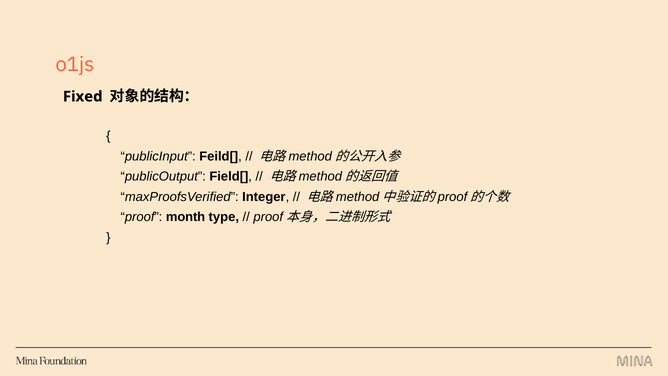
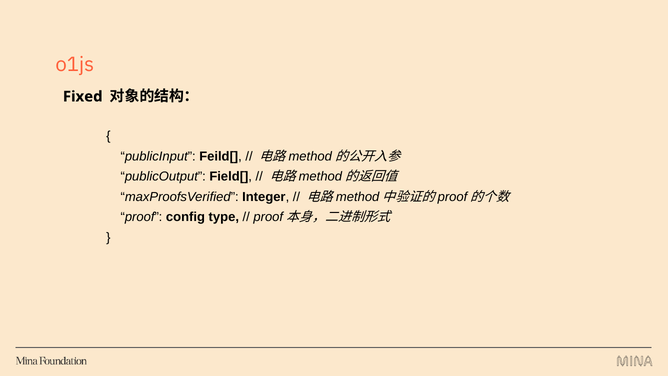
month: month -> config
